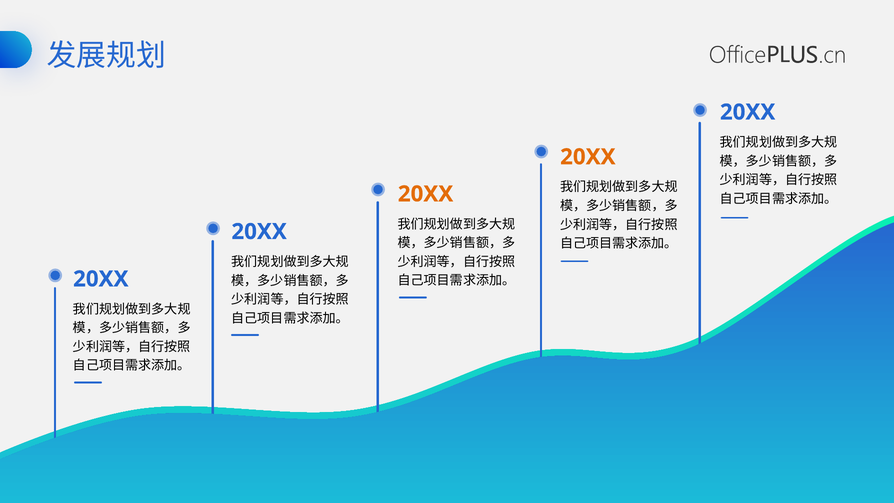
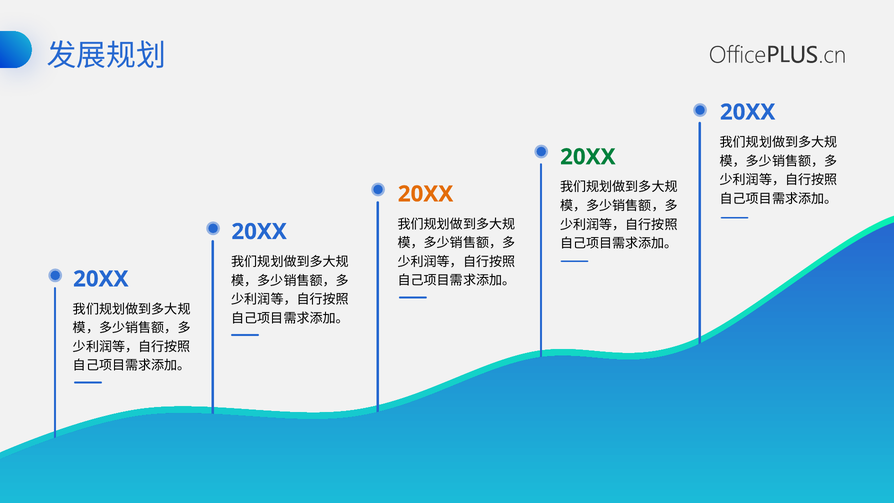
20XX at (588, 157) colour: orange -> green
